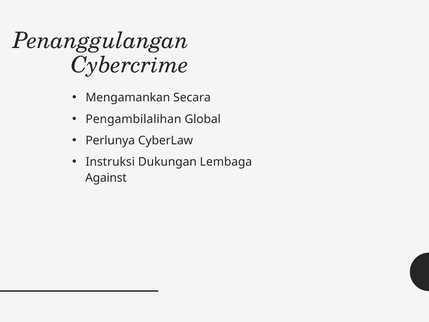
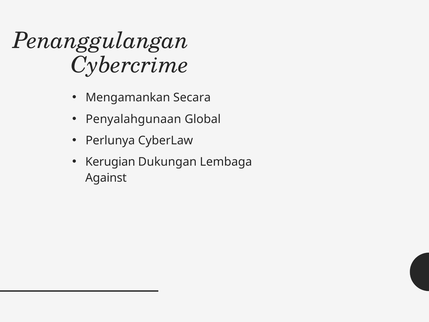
Pengambilalihan: Pengambilalihan -> Penyalahgunaan
Instruksi: Instruksi -> Kerugian
